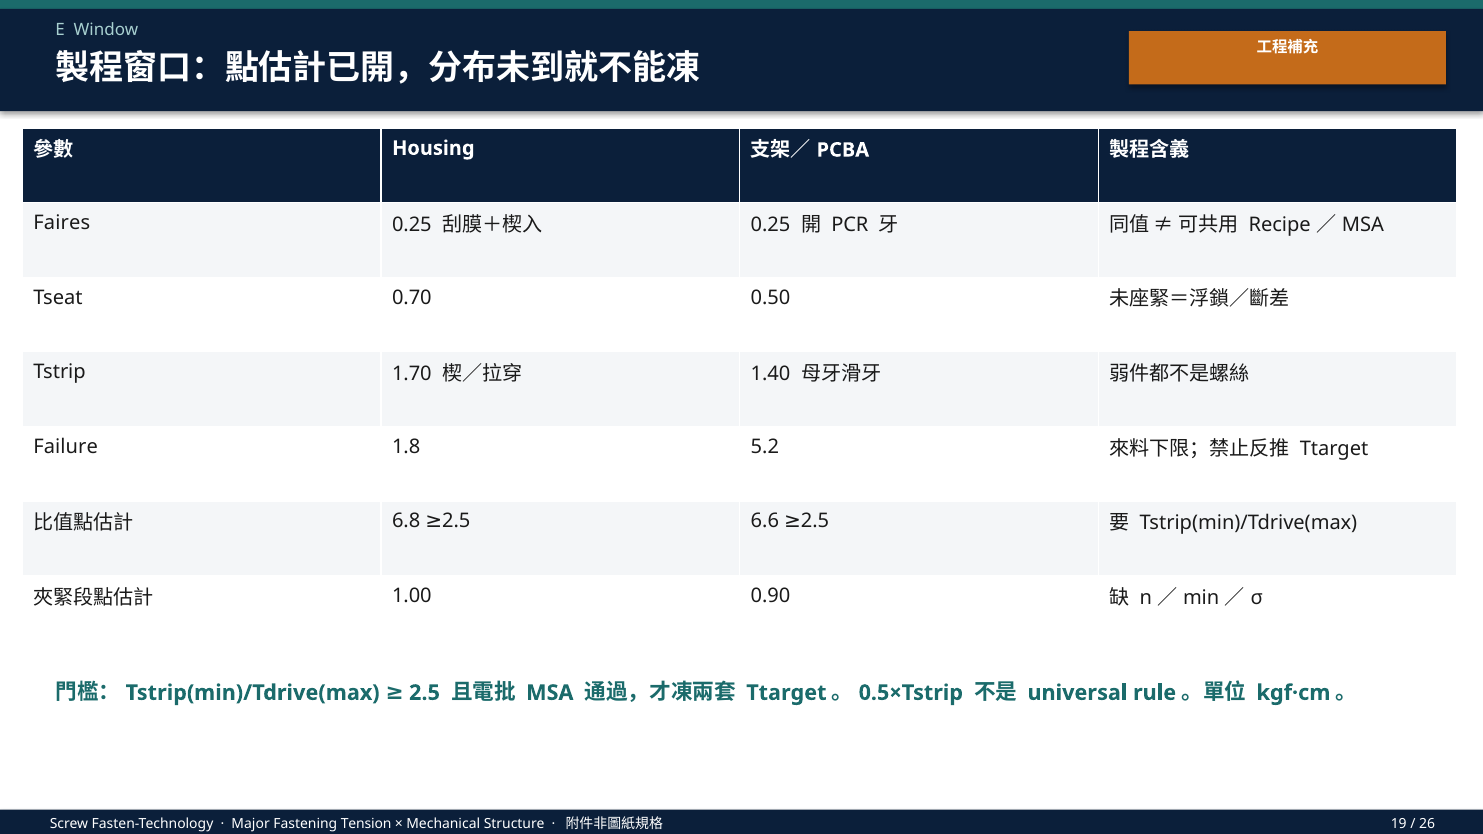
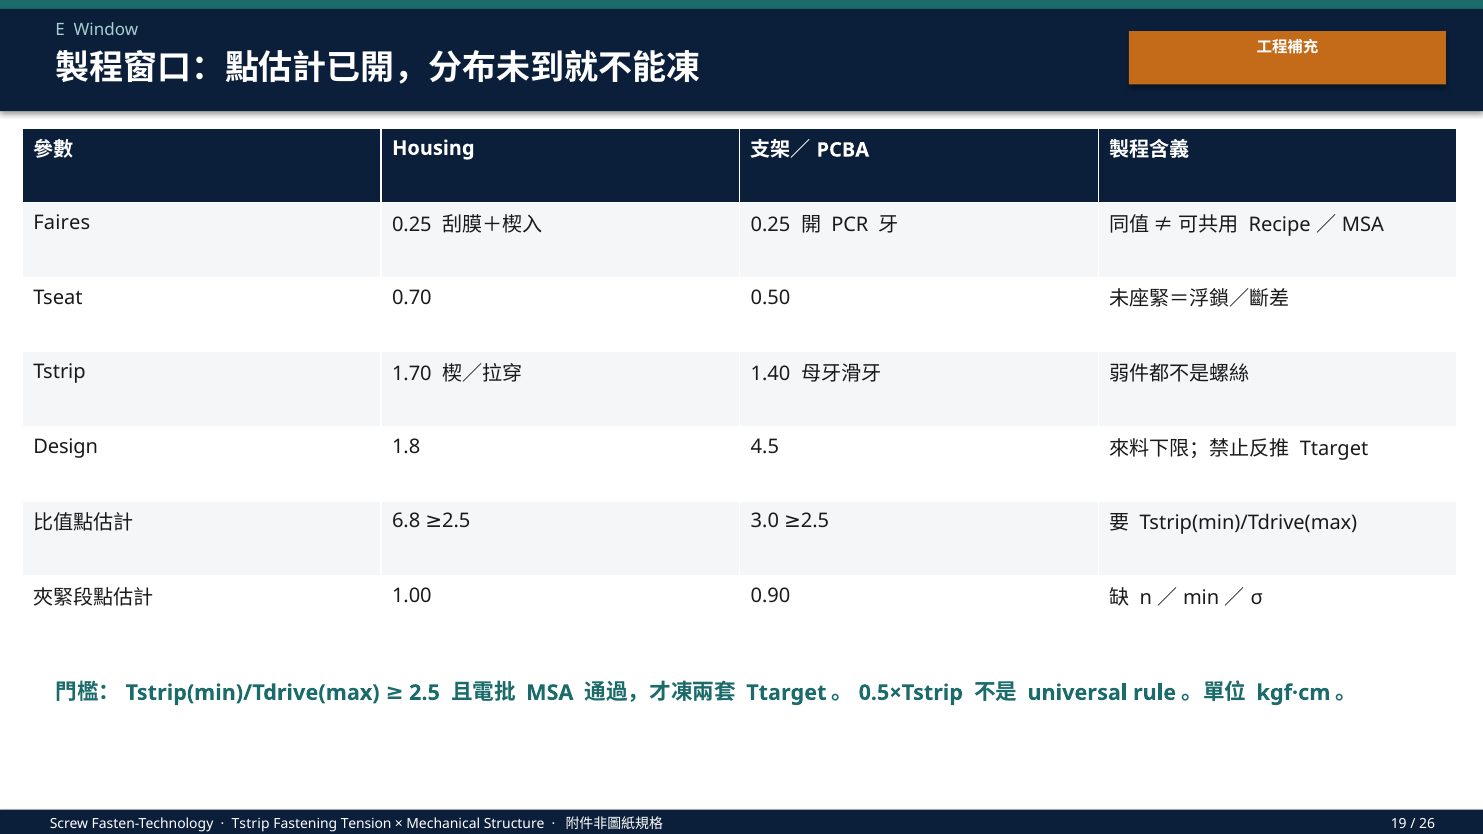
Failure: Failure -> Design
5.2: 5.2 -> 4.5
6.6: 6.6 -> 3.0
Major at (251, 824): Major -> Tstrip
